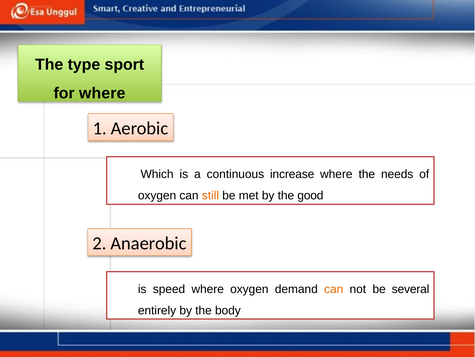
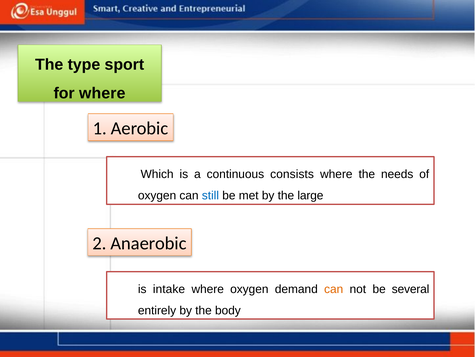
increase: increase -> consists
still colour: orange -> blue
good: good -> large
speed: speed -> intake
